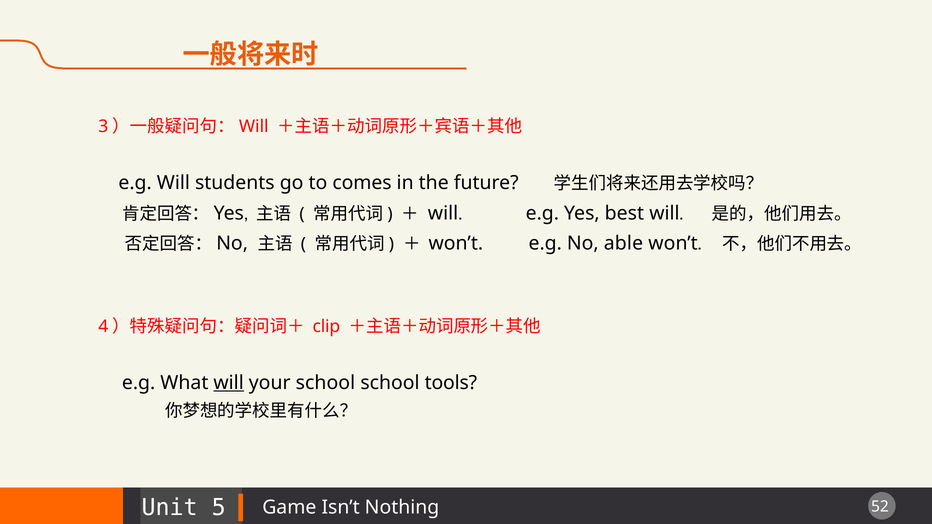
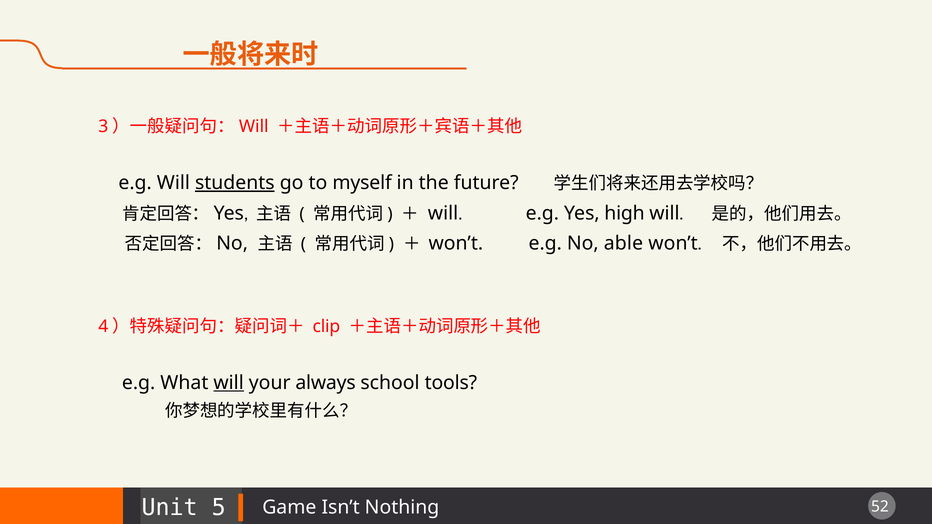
students underline: none -> present
comes: comes -> myself
best: best -> high
your school: school -> always
